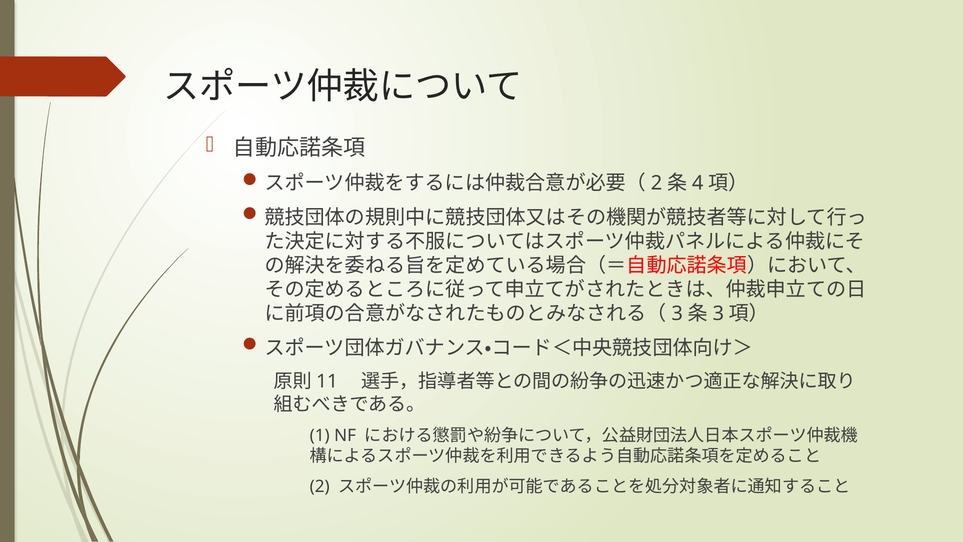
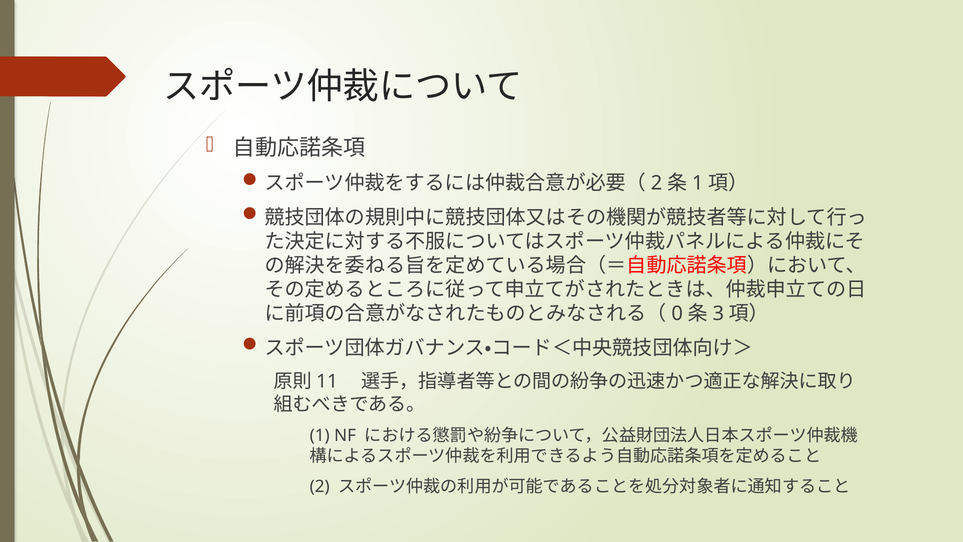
4 at (698, 183): 4 -> 1
3 at (677, 314): 3 -> 0
